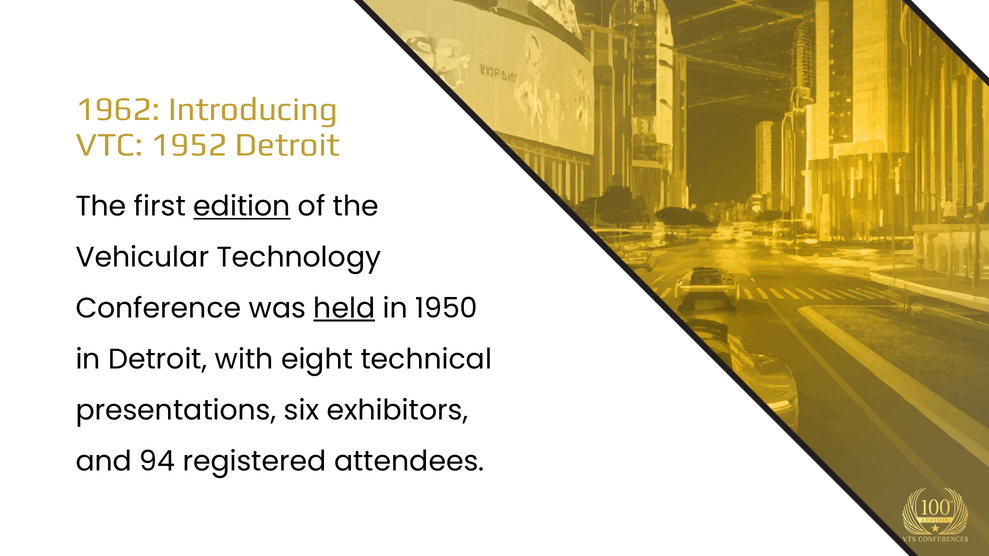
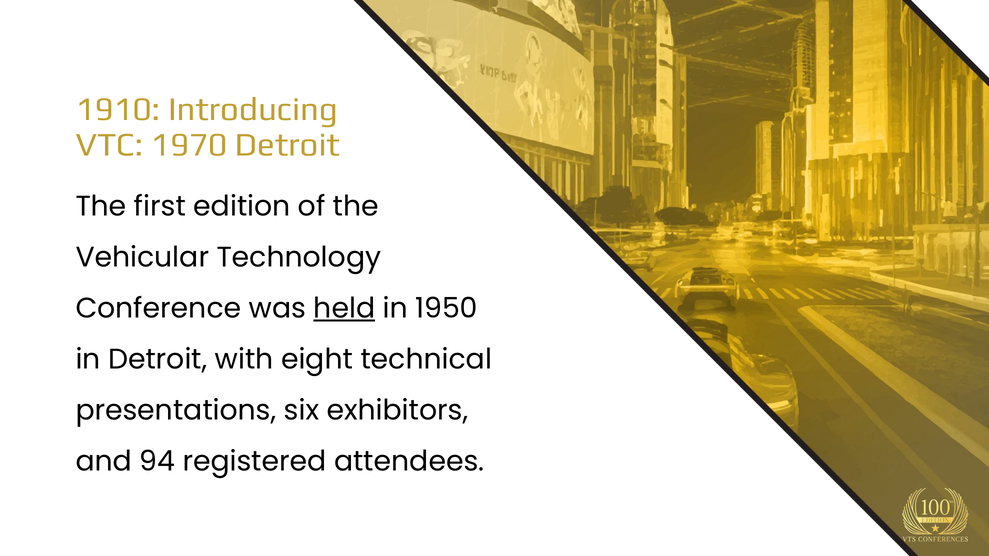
1962: 1962 -> 1910
1952: 1952 -> 1970
edition underline: present -> none
